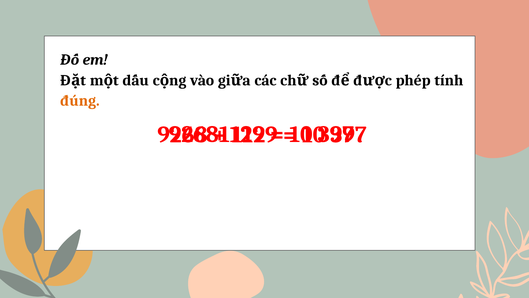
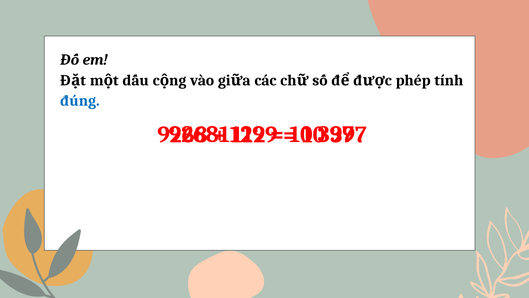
đúng colour: orange -> blue
